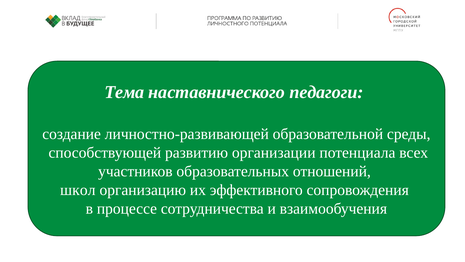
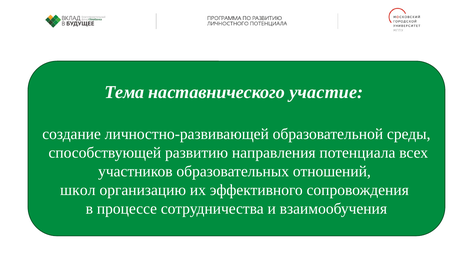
педагоги: педагоги -> участие
организации: организации -> направления
